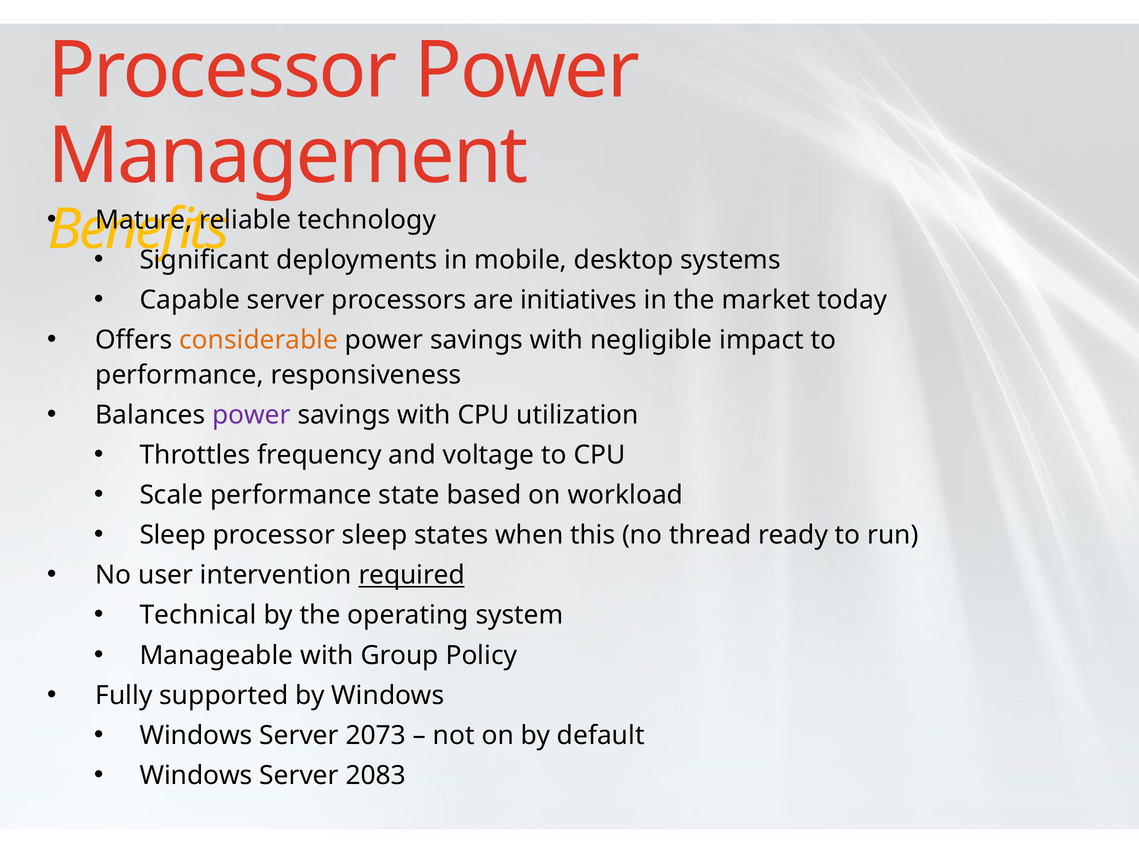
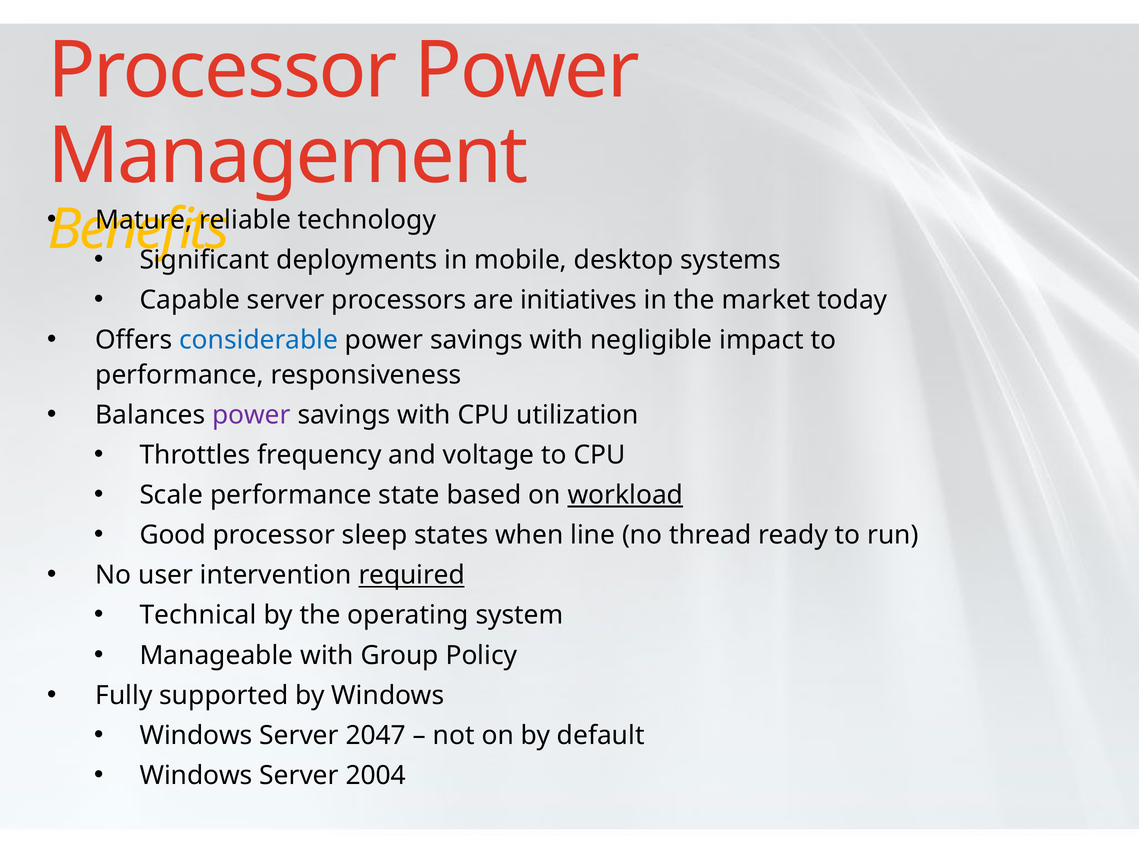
considerable colour: orange -> blue
workload underline: none -> present
Sleep at (173, 535): Sleep -> Good
this: this -> line
2073: 2073 -> 2047
2083: 2083 -> 2004
